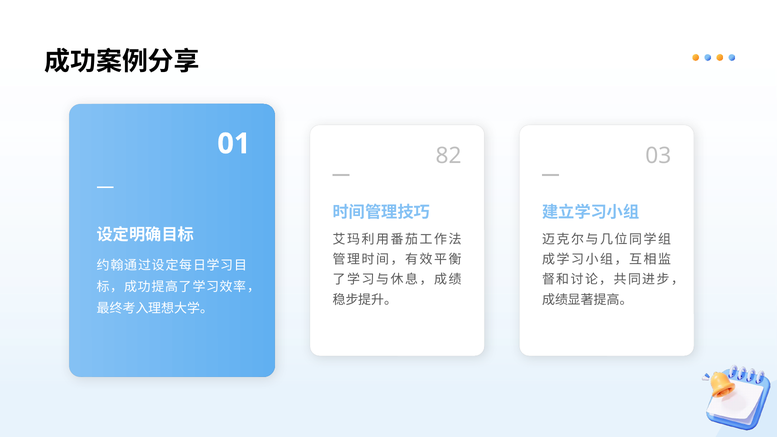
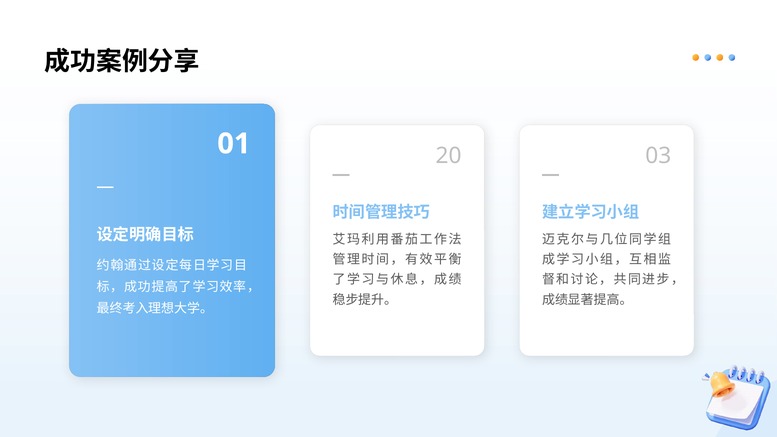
82: 82 -> 20
